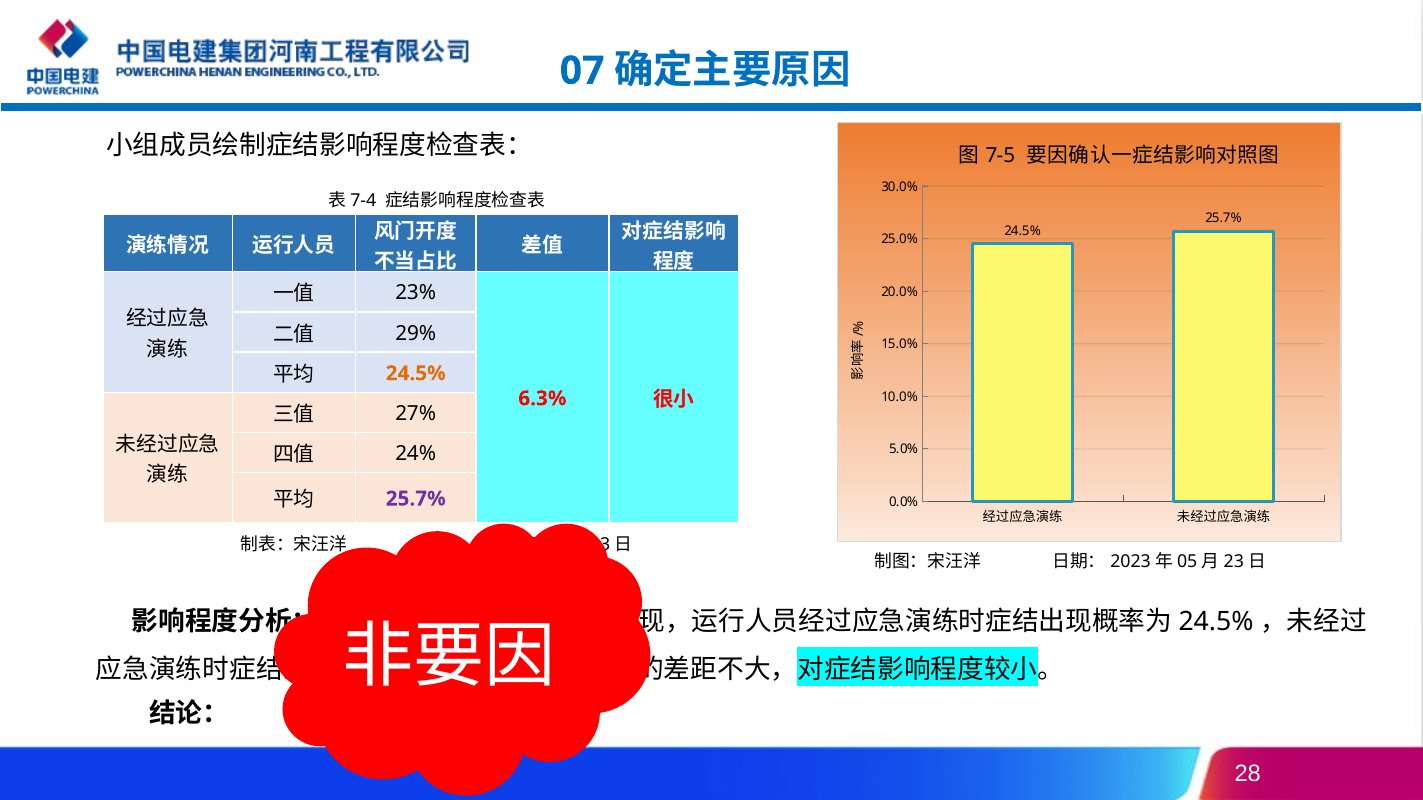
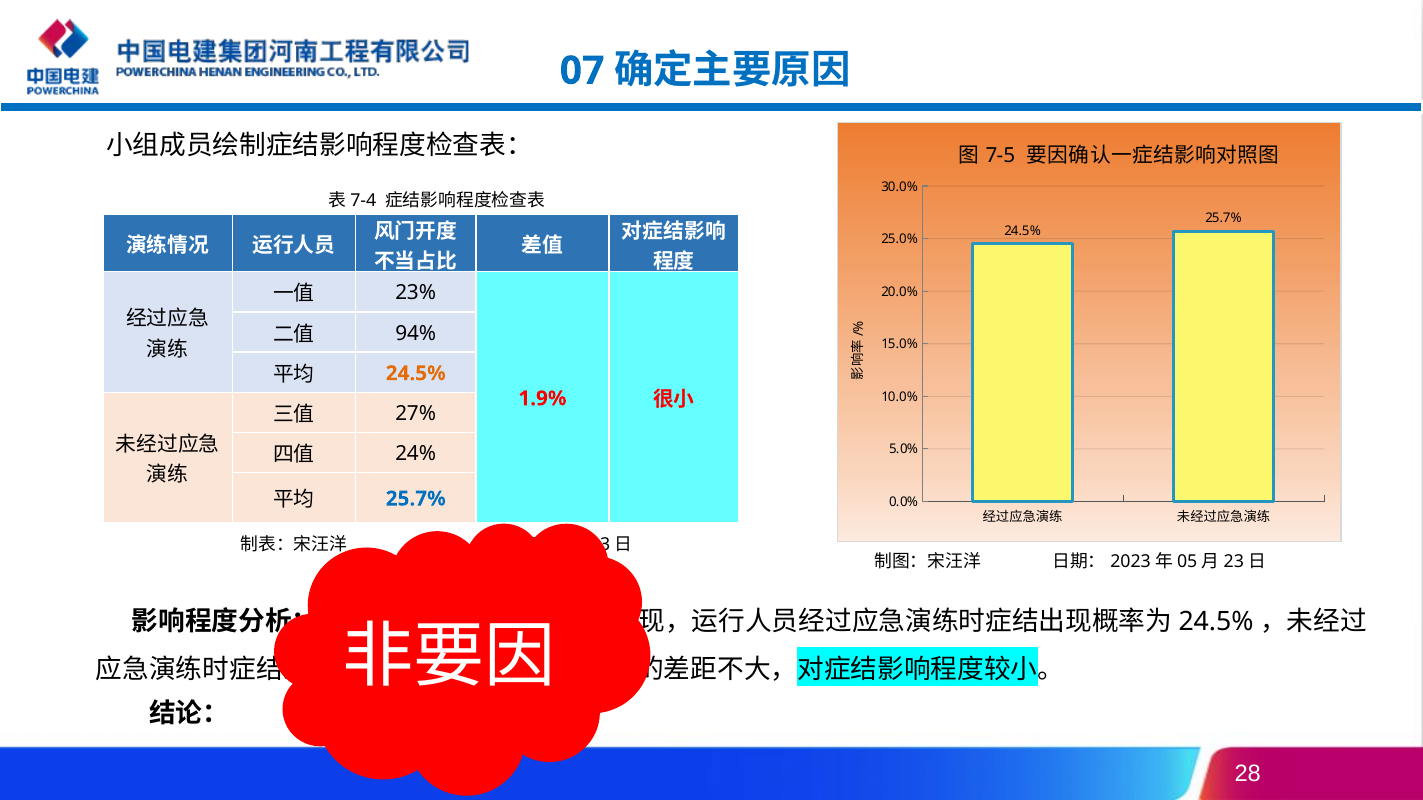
29%: 29% -> 94%
6.3%: 6.3% -> 1.9%
25.7% at (416, 499) colour: purple -> blue
